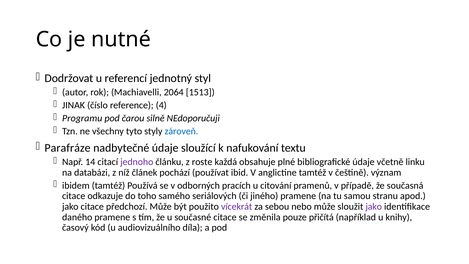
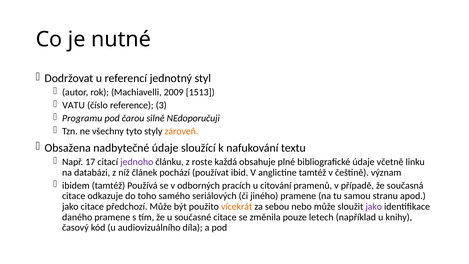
2064: 2064 -> 2009
JINAK: JINAK -> VATU
4: 4 -> 3
zároveň colour: blue -> orange
Parafráze: Parafráze -> Obsažena
14: 14 -> 17
vícekrát colour: purple -> orange
přičítá: přičítá -> letech
